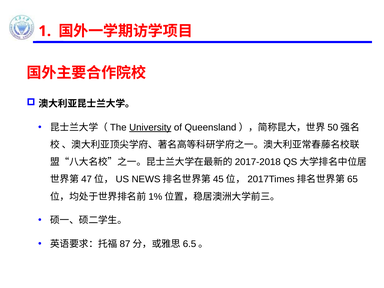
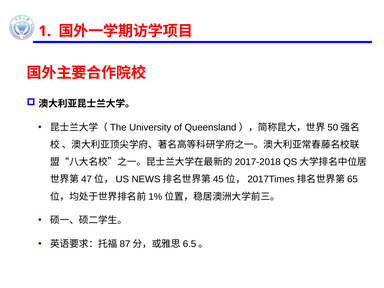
University underline: present -> none
